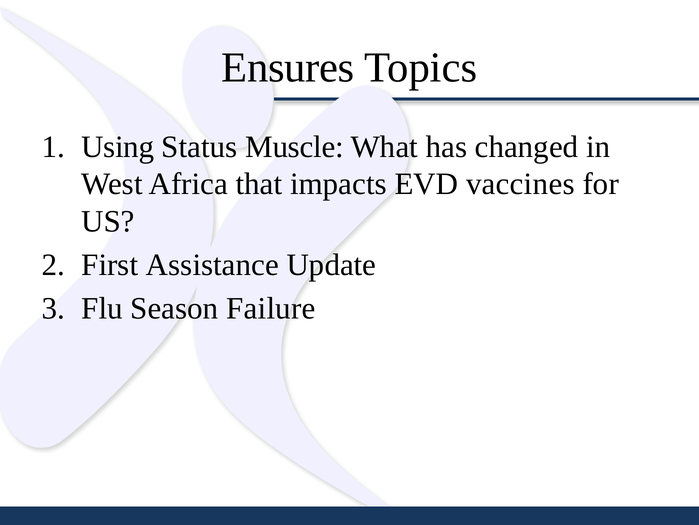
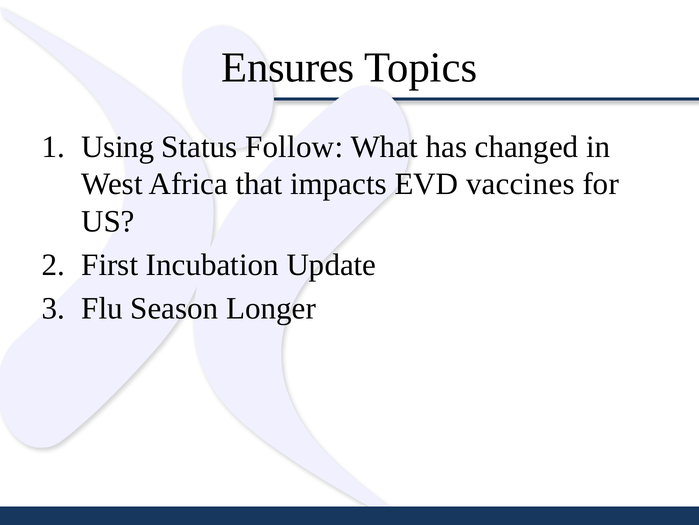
Muscle: Muscle -> Follow
Assistance: Assistance -> Incubation
Failure: Failure -> Longer
